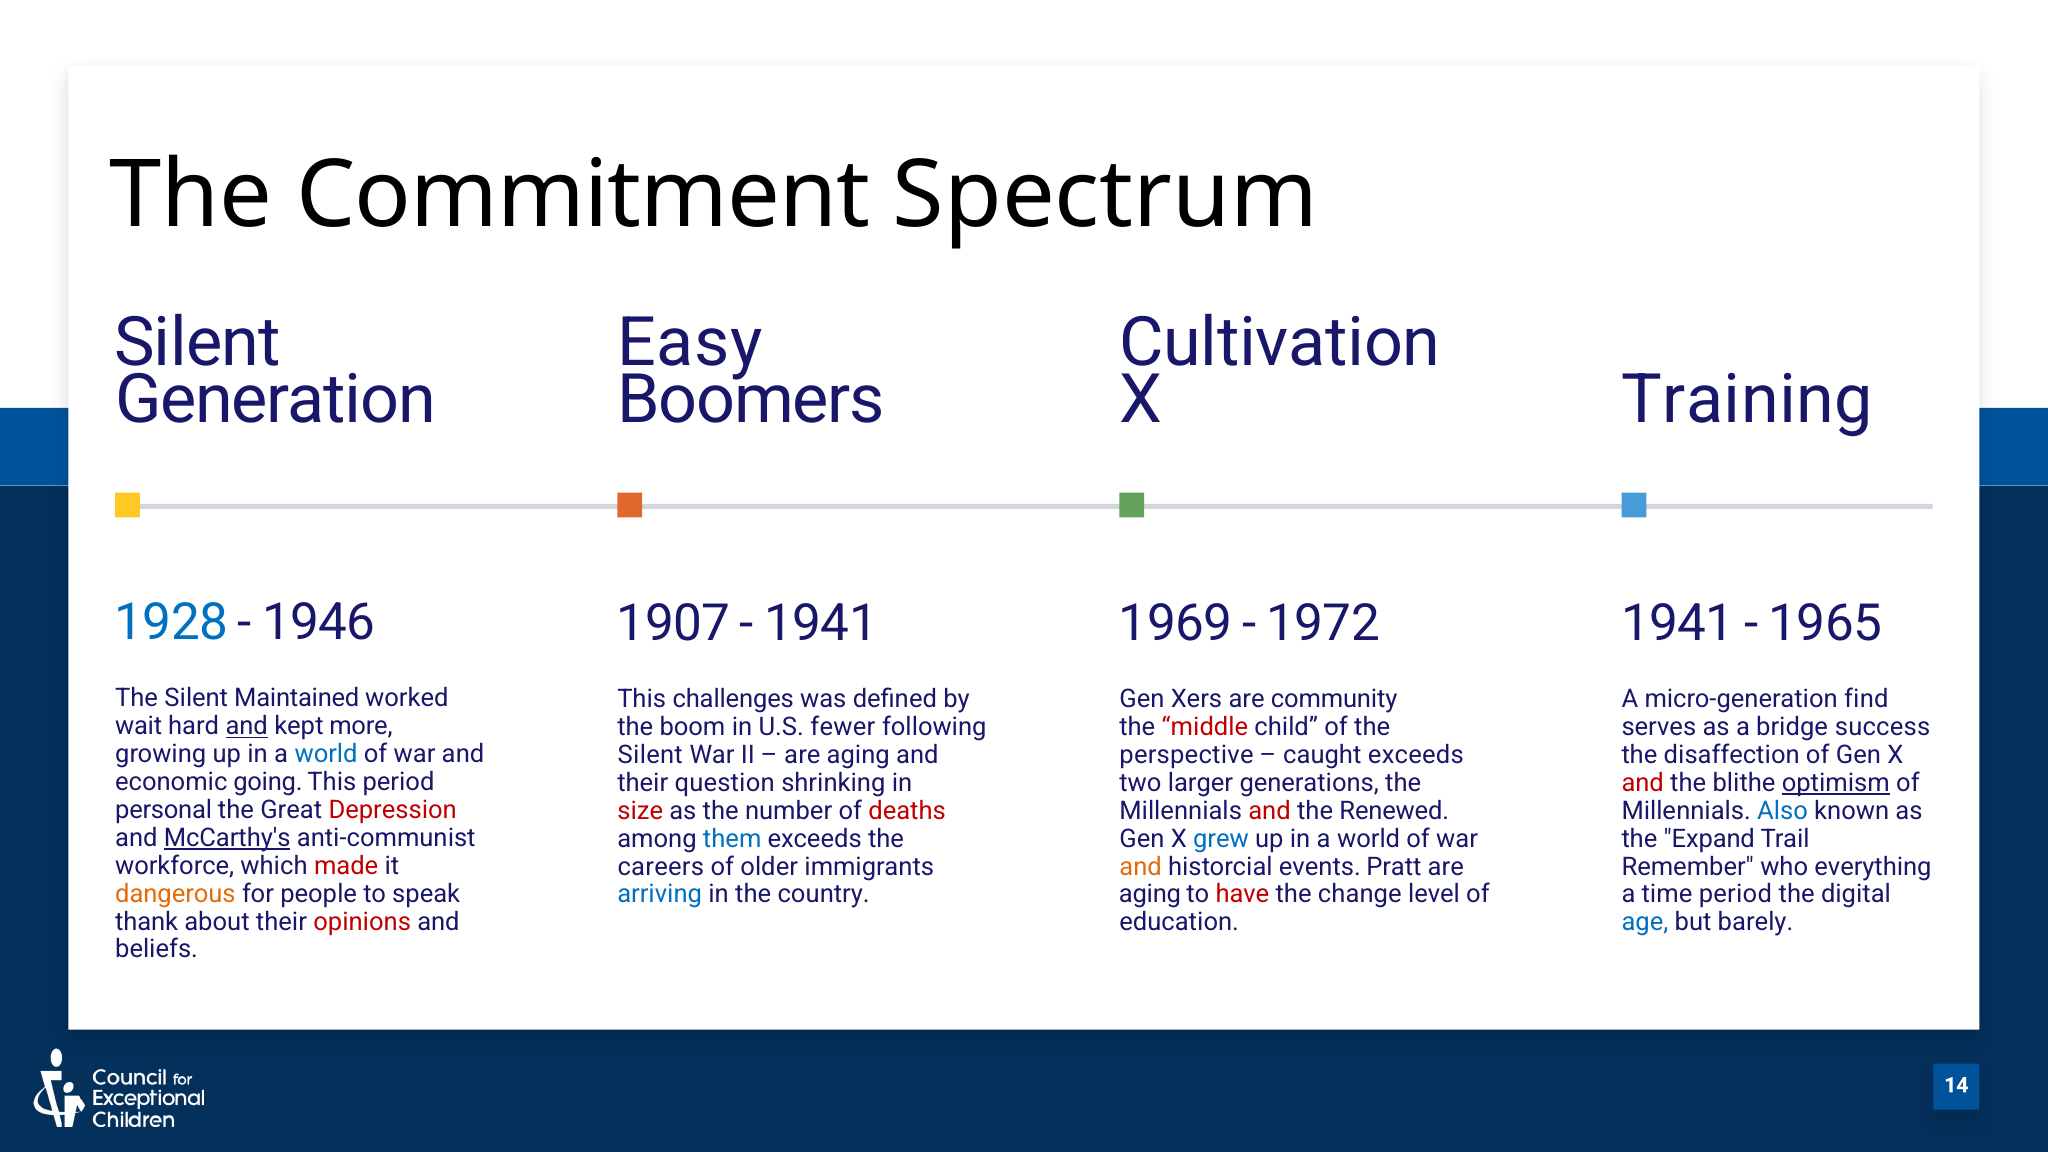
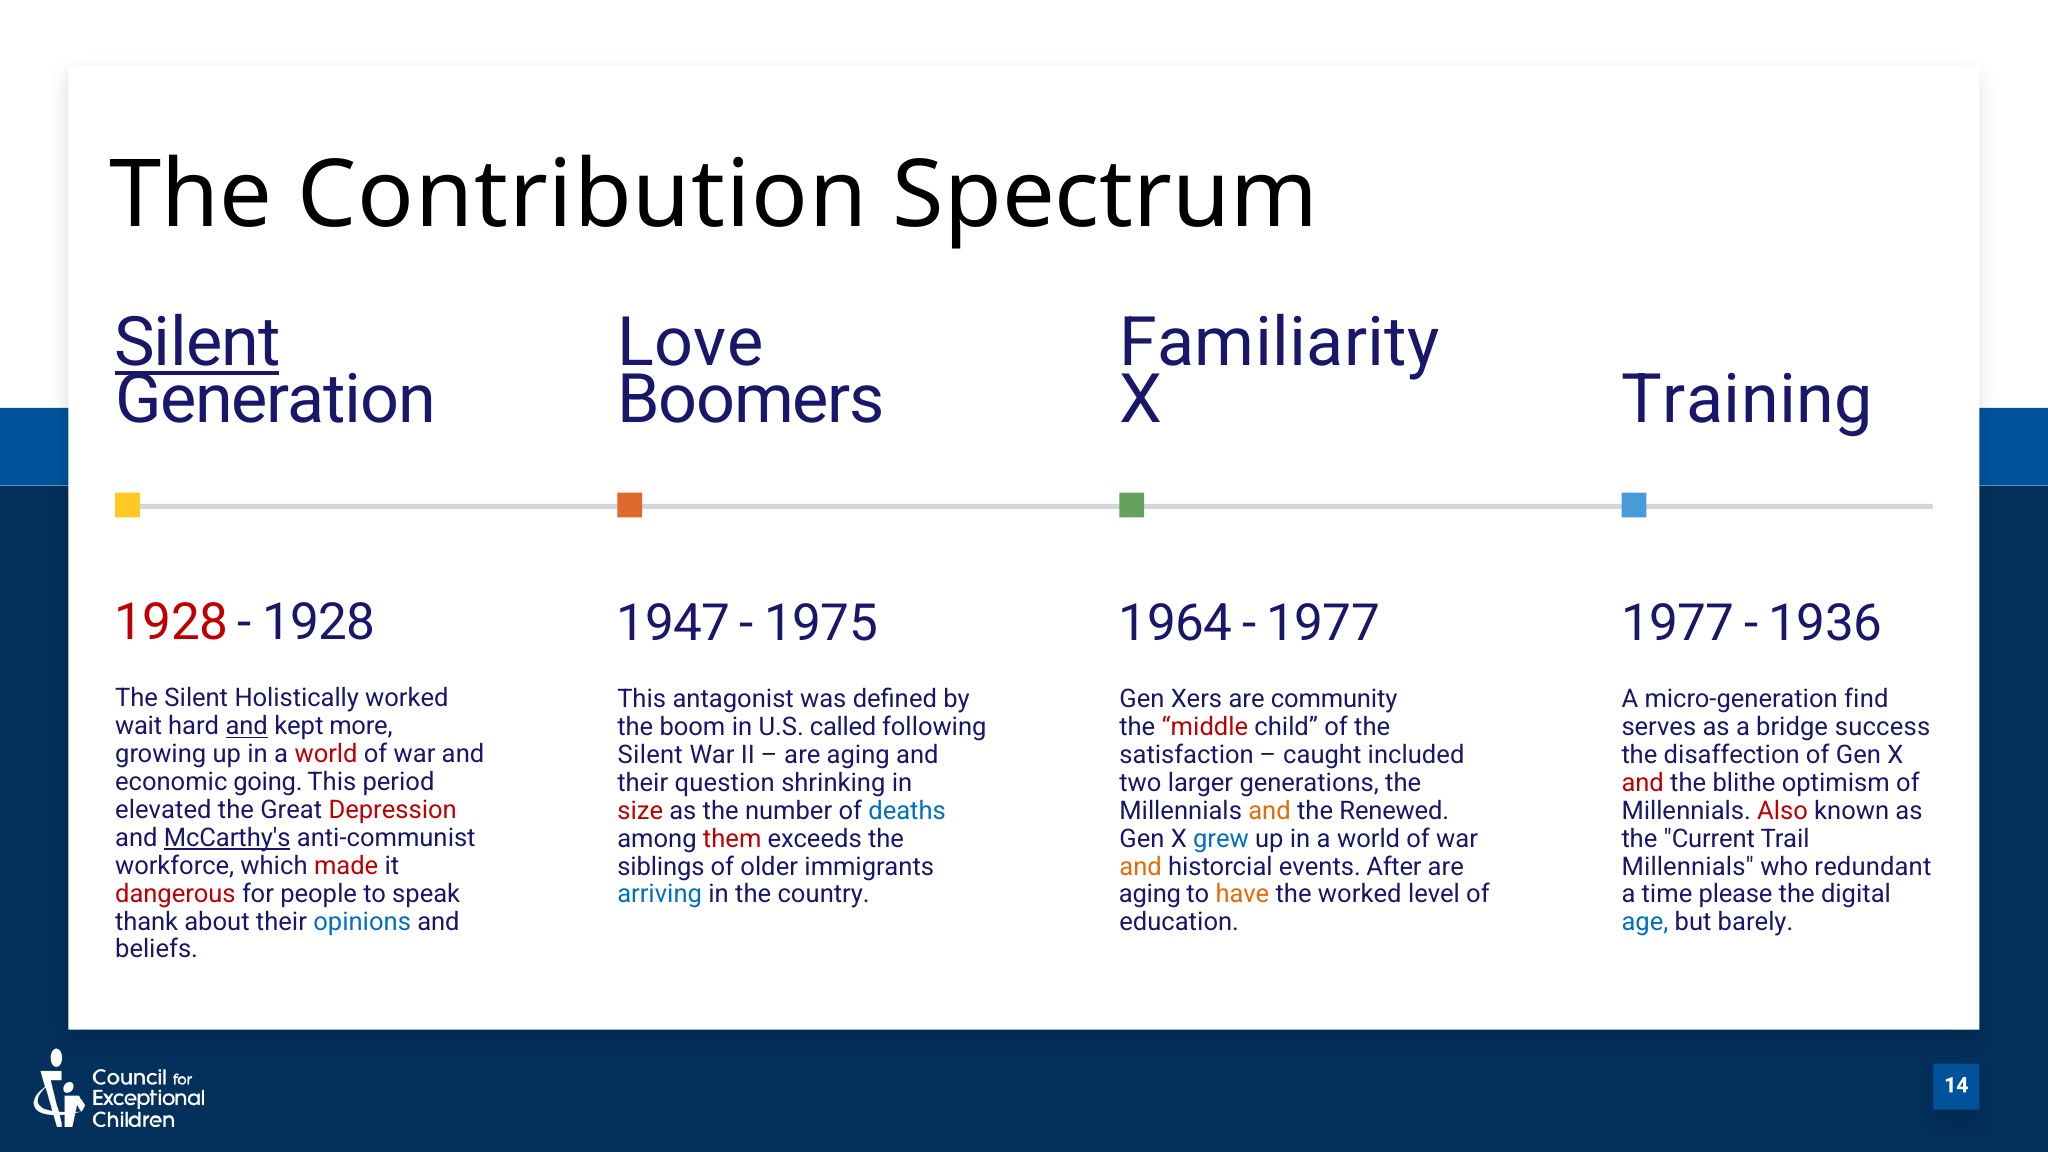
Commitment: Commitment -> Contribution
Silent at (198, 343) underline: none -> present
Easy: Easy -> Love
Cultivation: Cultivation -> Familiarity
1928 at (171, 623) colour: blue -> red
1946 at (319, 623): 1946 -> 1928
1907: 1907 -> 1947
1941 at (821, 624): 1941 -> 1975
1969: 1969 -> 1964
1972 at (1323, 624): 1972 -> 1977
1941 at (1678, 624): 1941 -> 1977
1965: 1965 -> 1936
Maintained: Maintained -> Holistically
challenges: challenges -> antagonist
fewer: fewer -> called
world at (326, 754) colour: blue -> red
perspective: perspective -> satisfaction
caught exceeds: exceeds -> included
optimism underline: present -> none
personal: personal -> elevated
deaths colour: red -> blue
and at (1270, 811) colour: red -> orange
Also colour: blue -> red
them colour: blue -> red
Expand: Expand -> Current
careers: careers -> siblings
Pratt: Pratt -> After
Remember at (1688, 867): Remember -> Millennials
everything: everything -> redundant
dangerous colour: orange -> red
have colour: red -> orange
the change: change -> worked
time period: period -> please
opinions colour: red -> blue
